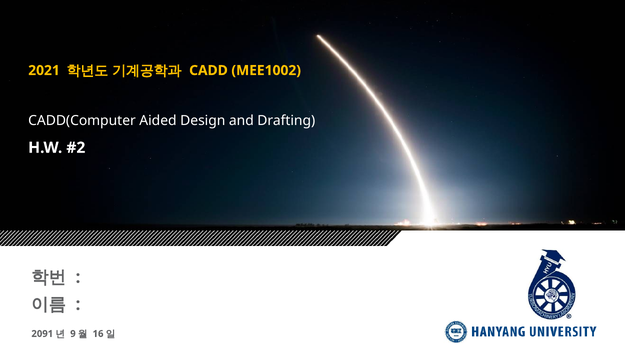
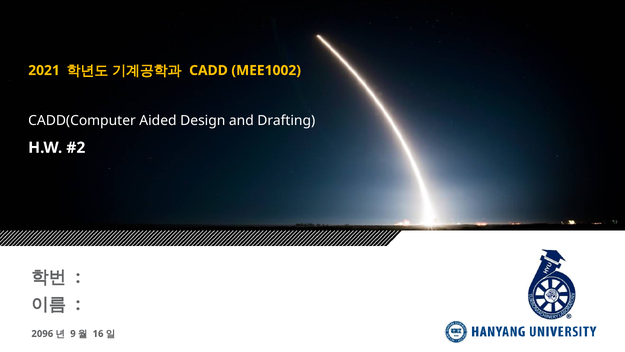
2091: 2091 -> 2096
